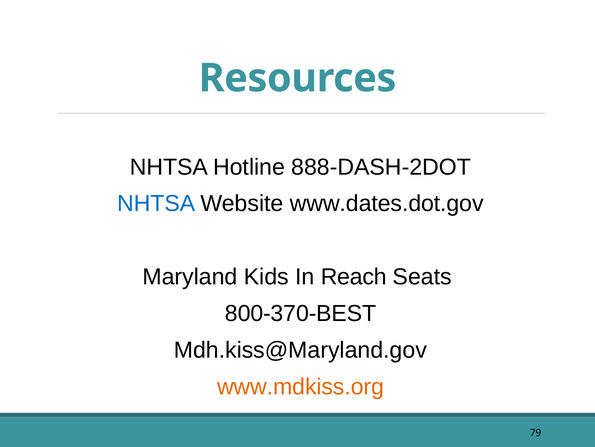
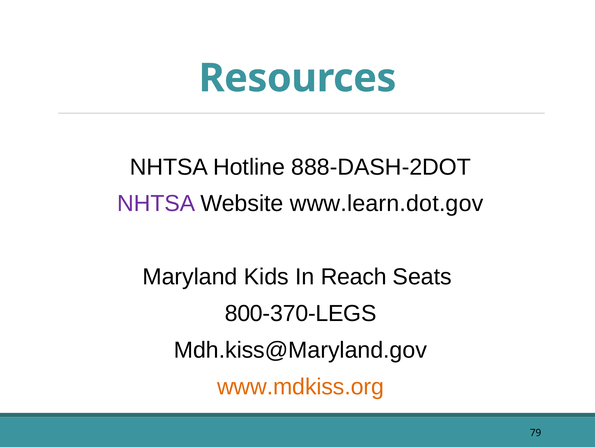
NHTSA at (156, 203) colour: blue -> purple
www.dates.dot.gov: www.dates.dot.gov -> www.learn.dot.gov
800-370-BEST: 800-370-BEST -> 800-370-LEGS
